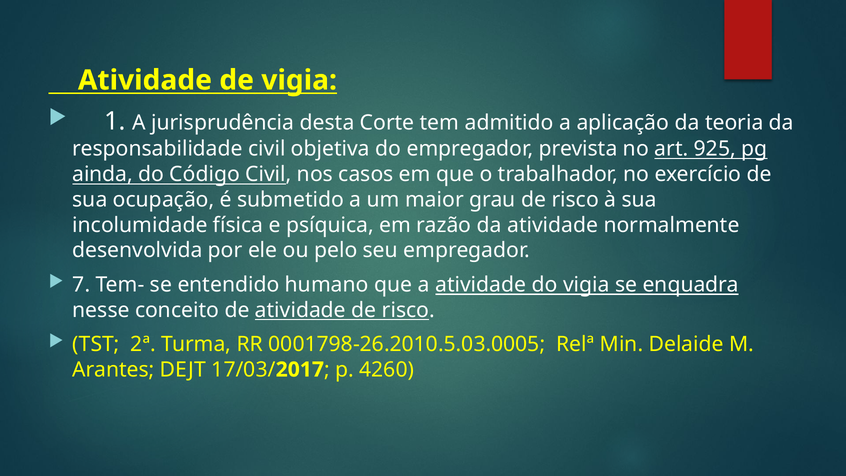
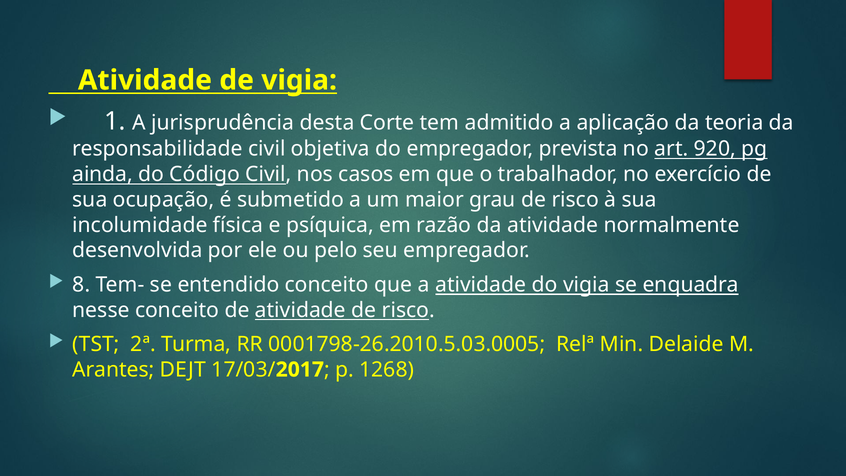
925: 925 -> 920
7: 7 -> 8
entendido humano: humano -> conceito
4260: 4260 -> 1268
